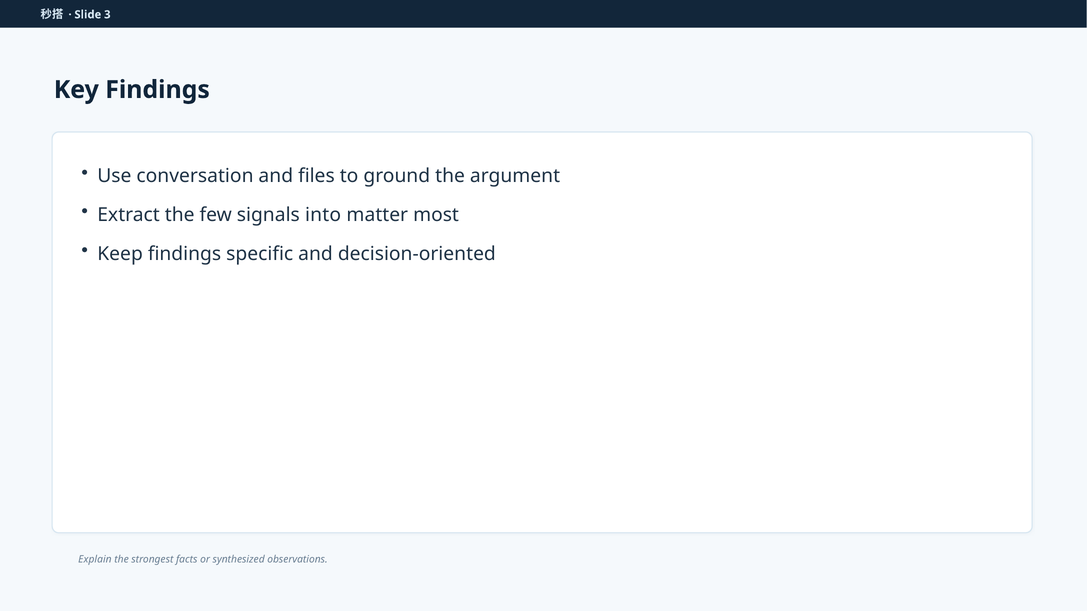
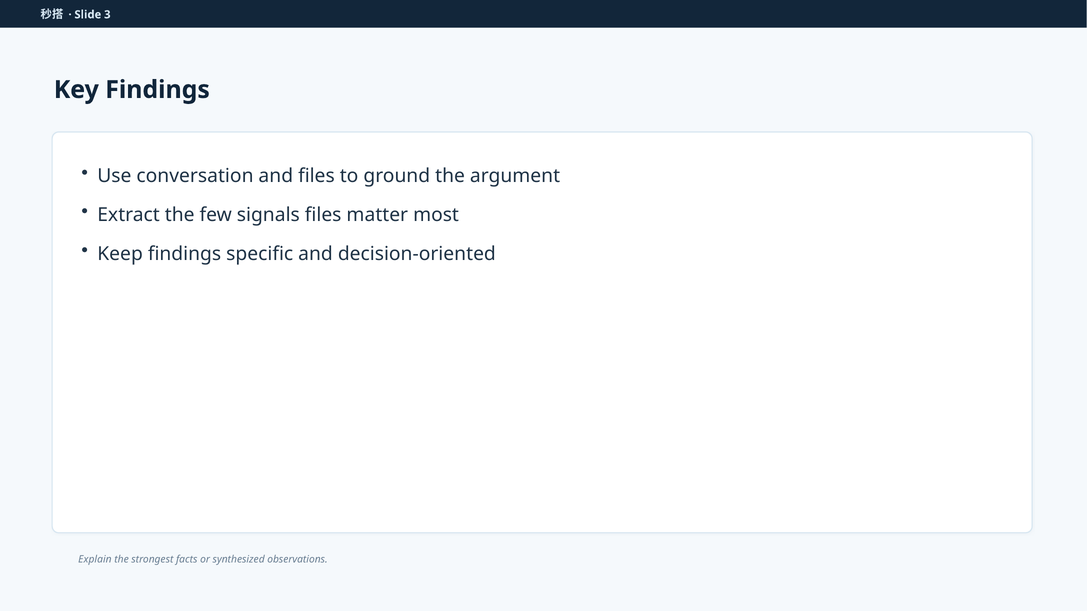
signals into: into -> files
